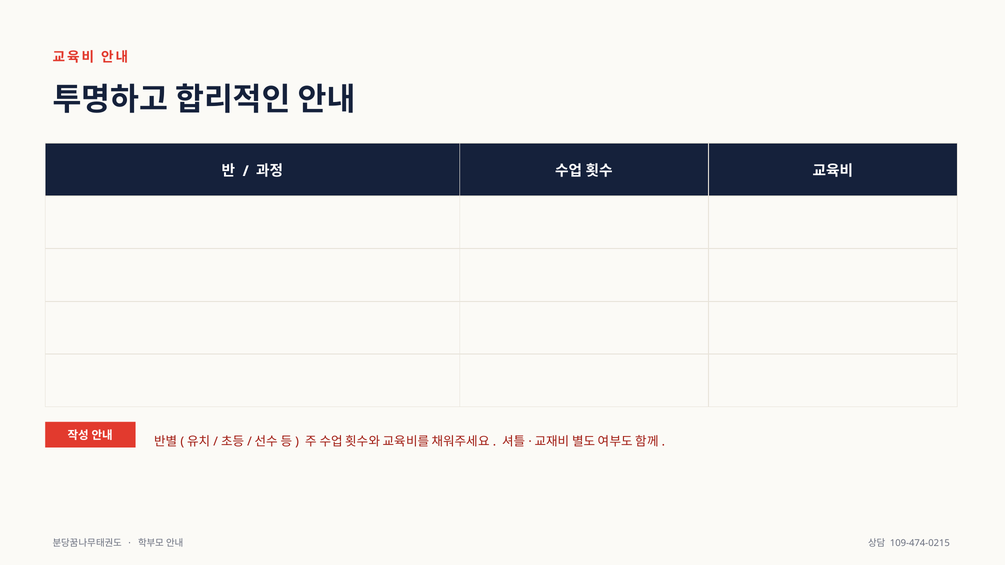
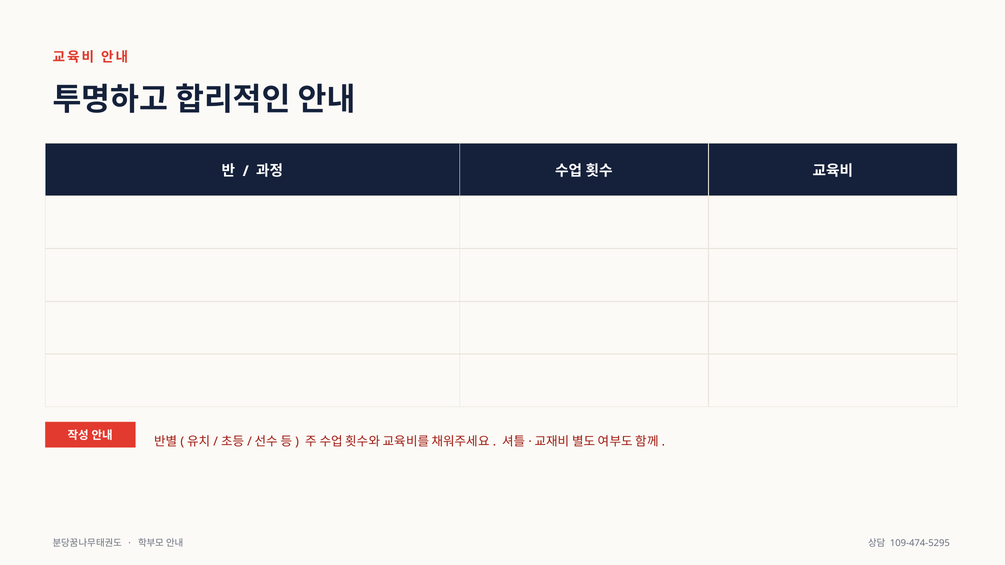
109-474-0215: 109-474-0215 -> 109-474-5295
